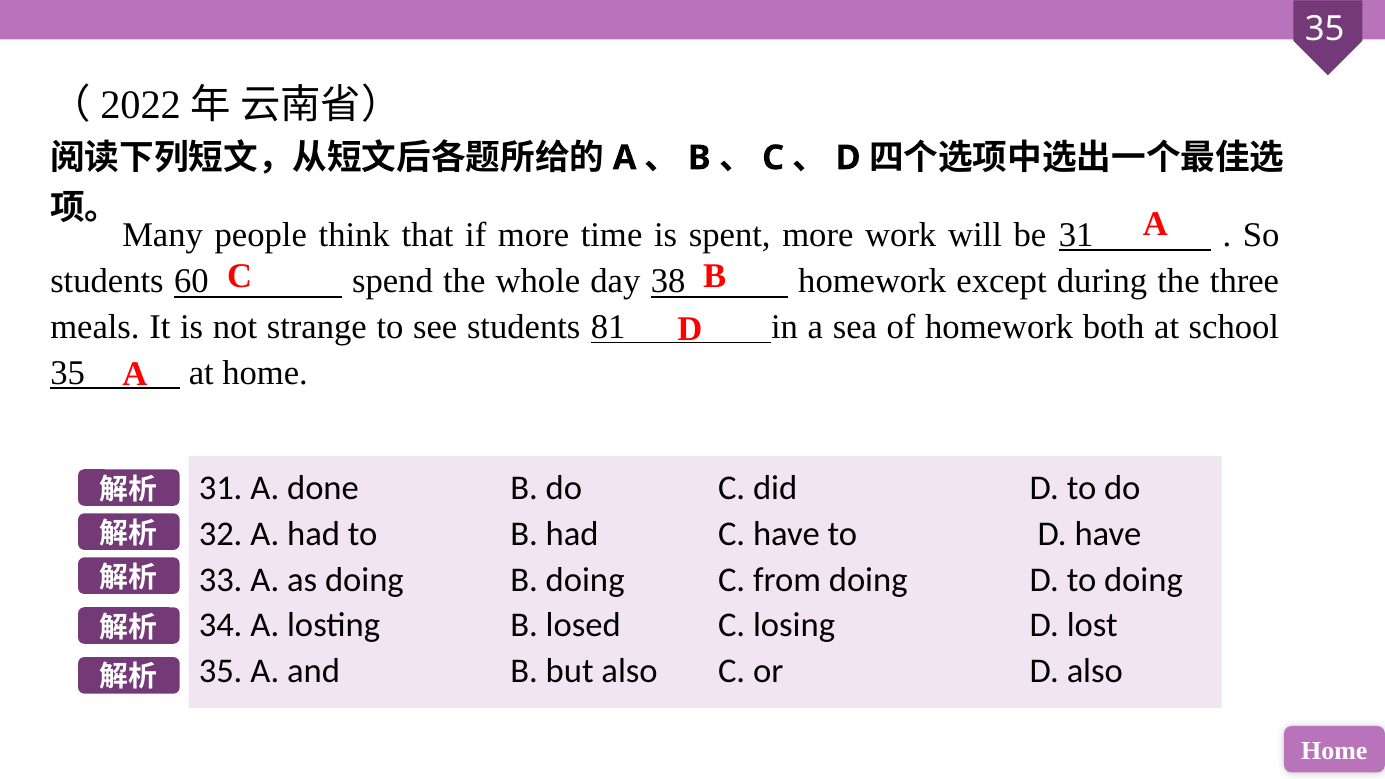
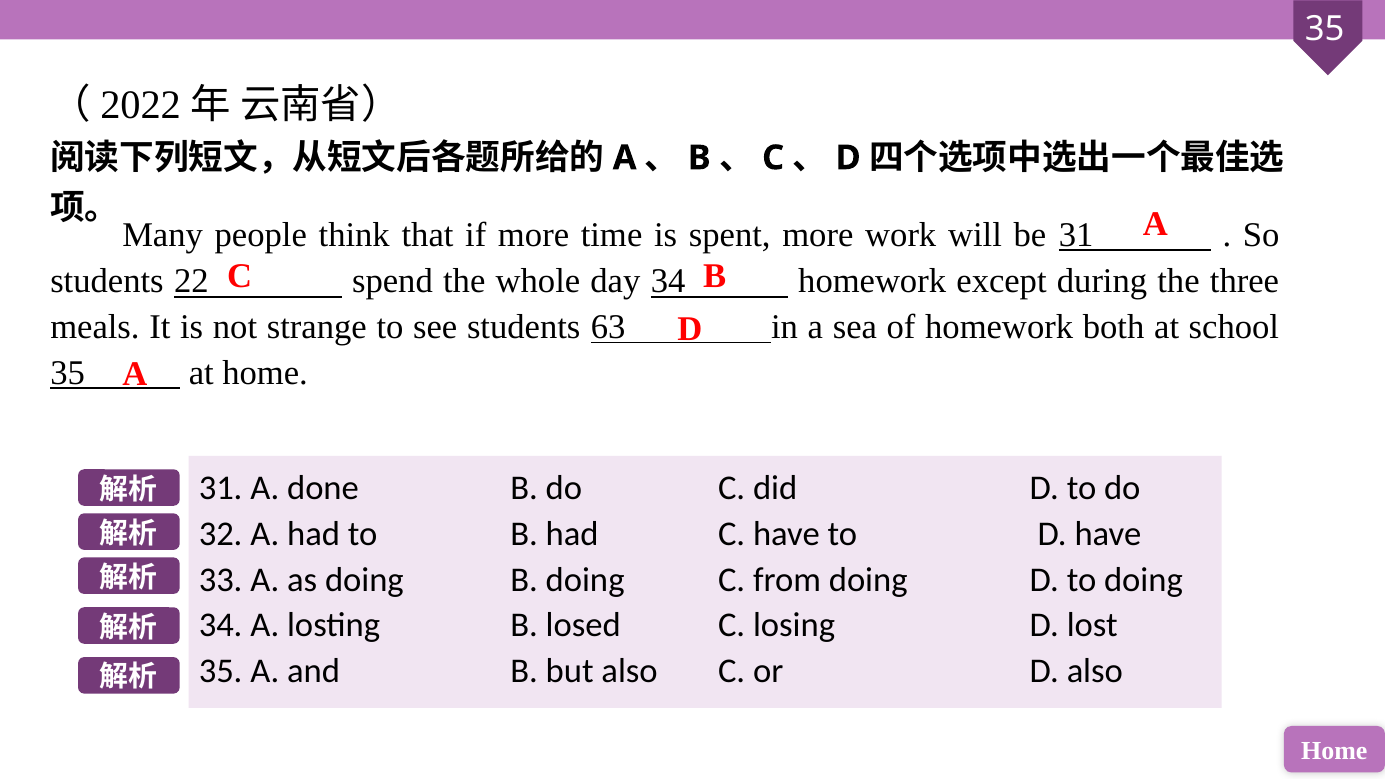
60: 60 -> 22
day 38: 38 -> 34
81: 81 -> 63
